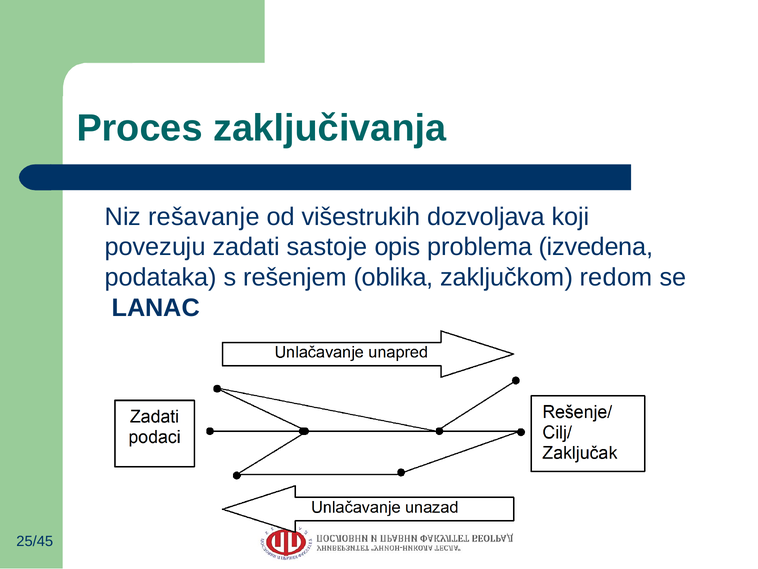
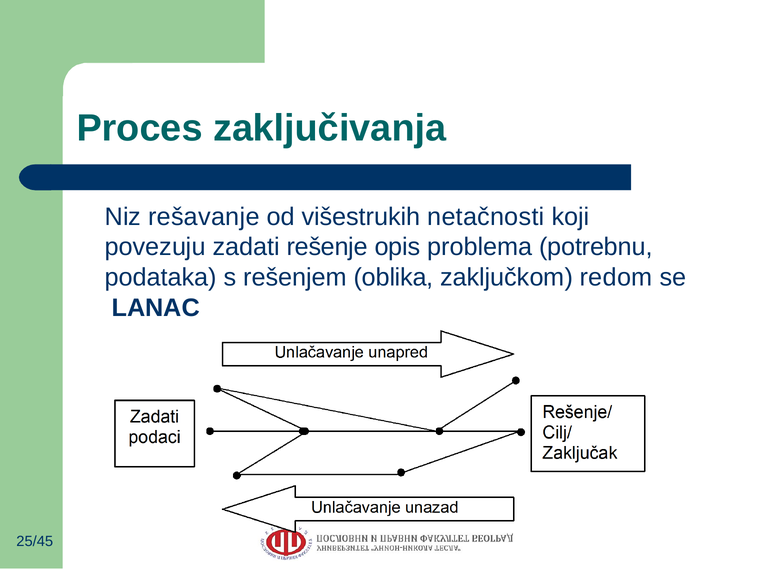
dozvoljava: dozvoljava -> netačnosti
sastoje: sastoje -> rešenje
izvedena: izvedena -> potrebnu
